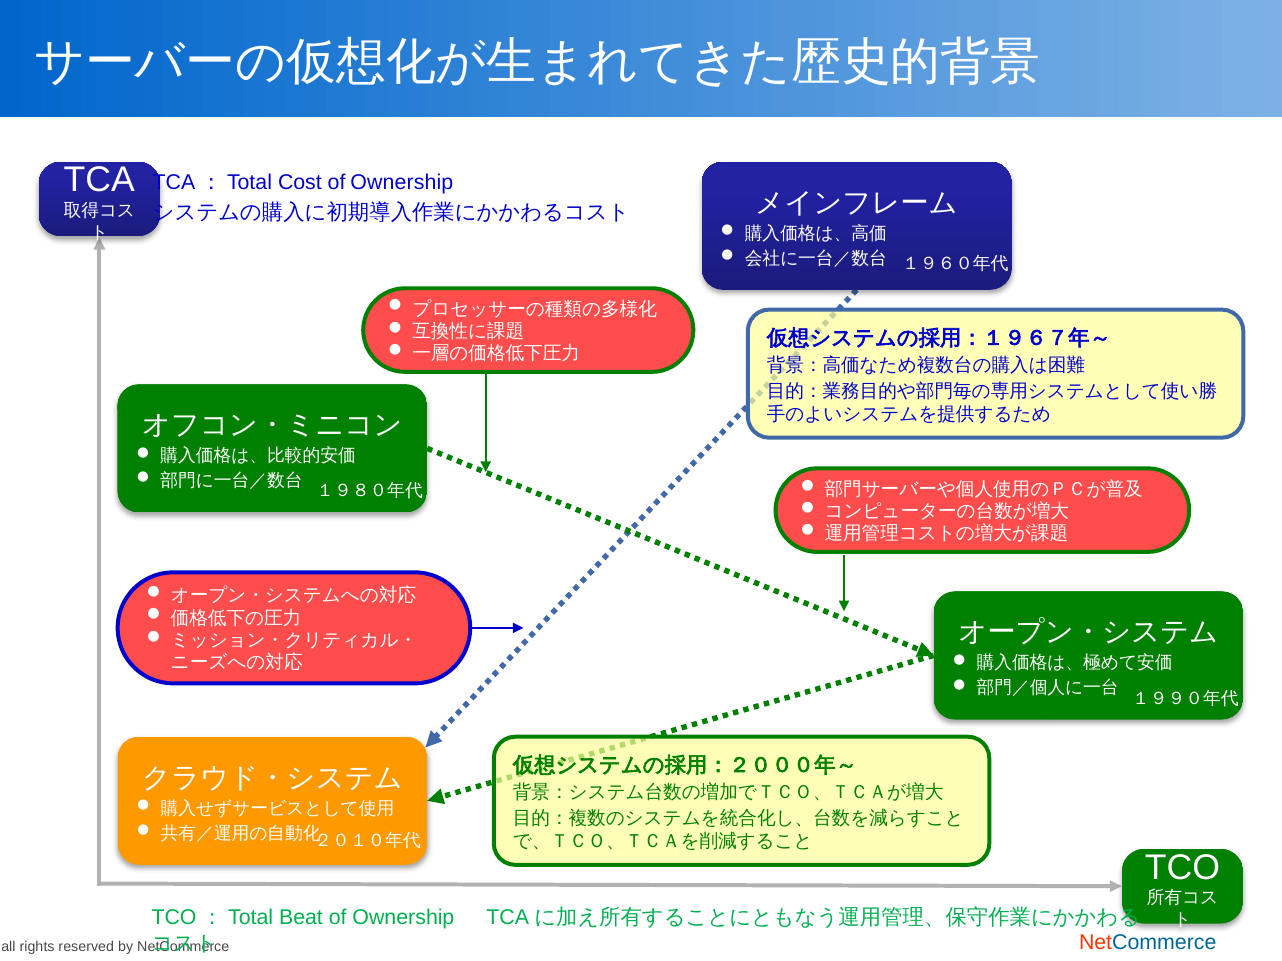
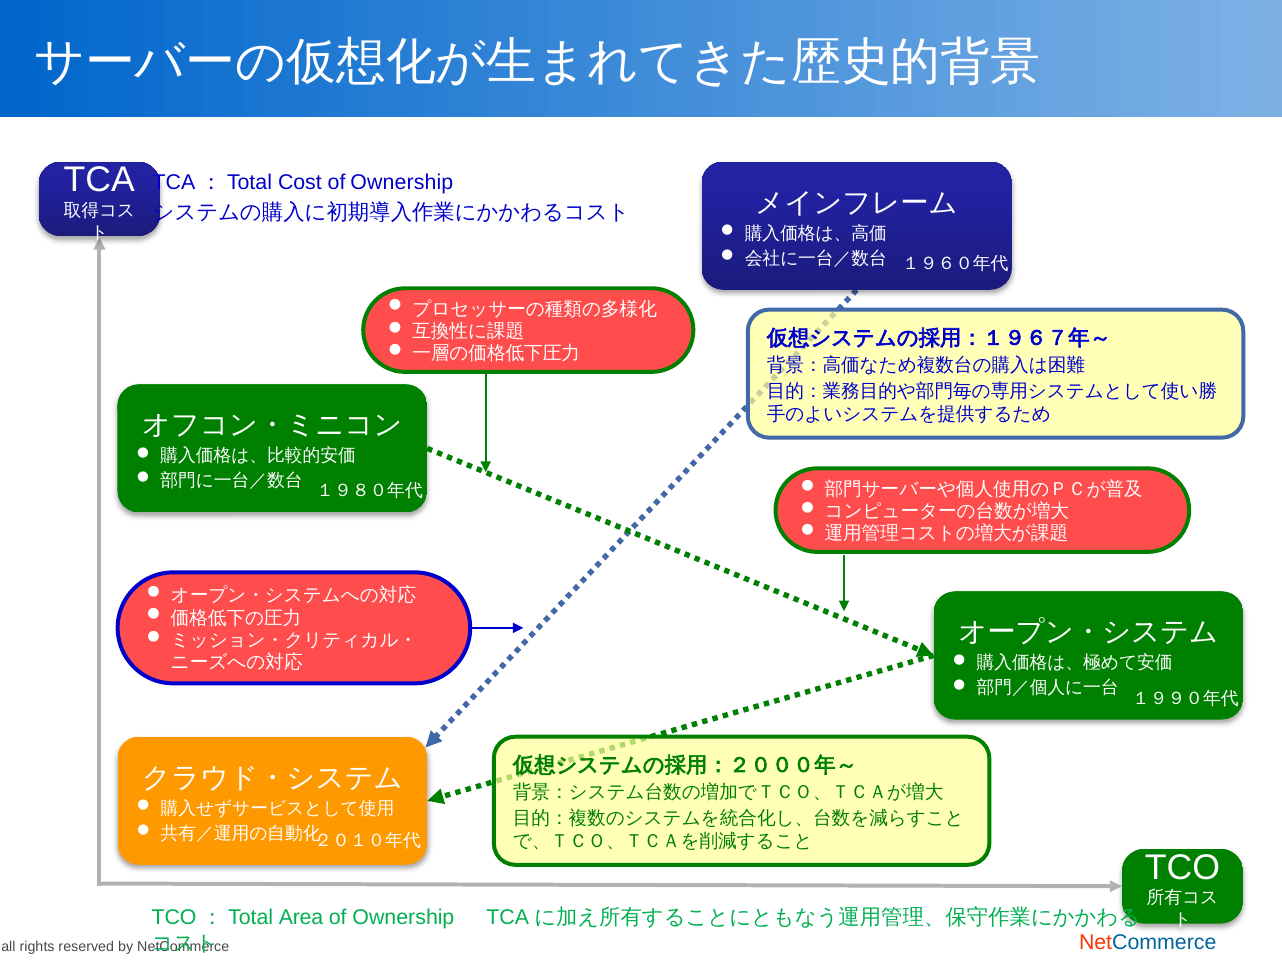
Beat: Beat -> Area
